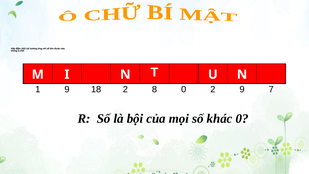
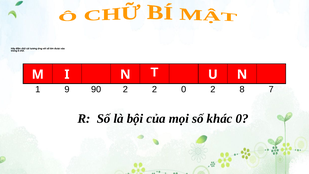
18: 18 -> 90
2 8: 8 -> 2
2 9: 9 -> 8
